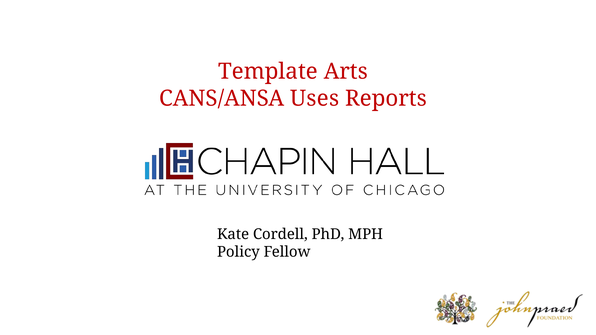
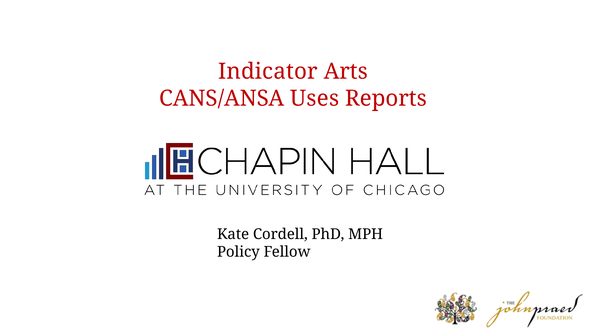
Template: Template -> Indicator
